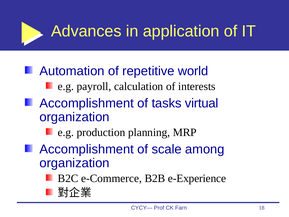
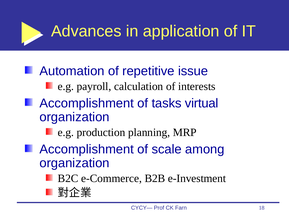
world: world -> issue
e-Experience: e-Experience -> e-Investment
